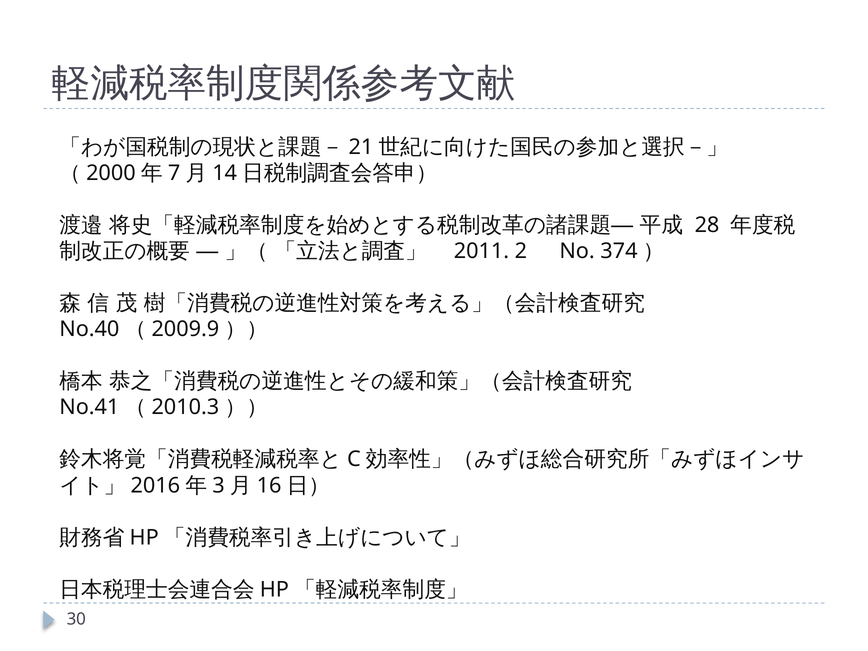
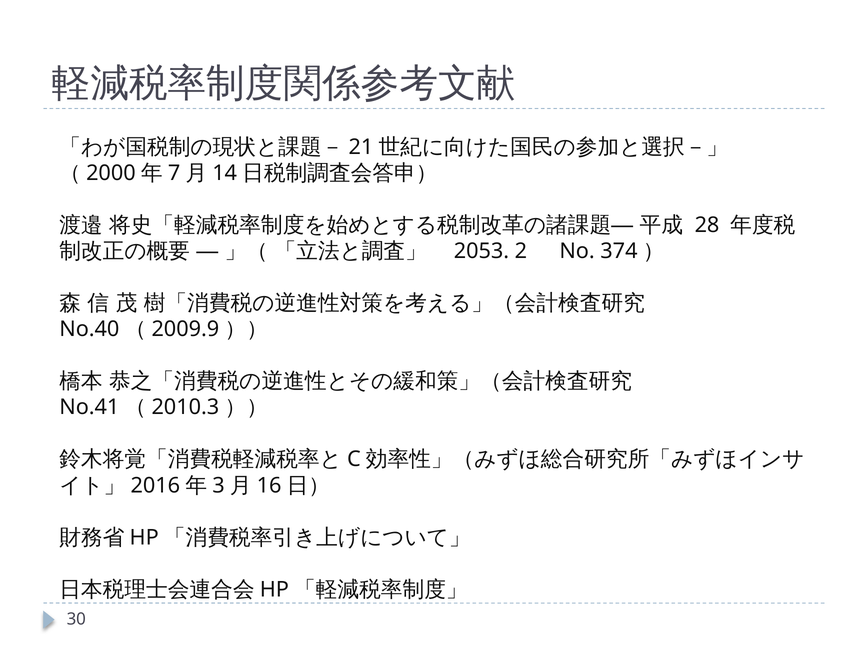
2011: 2011 -> 2053
